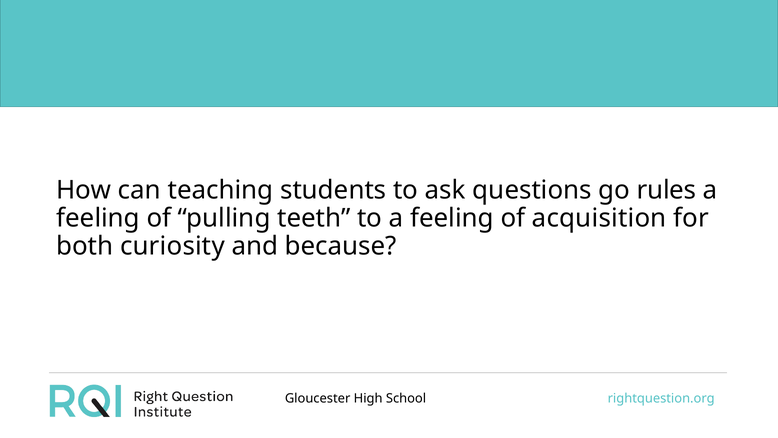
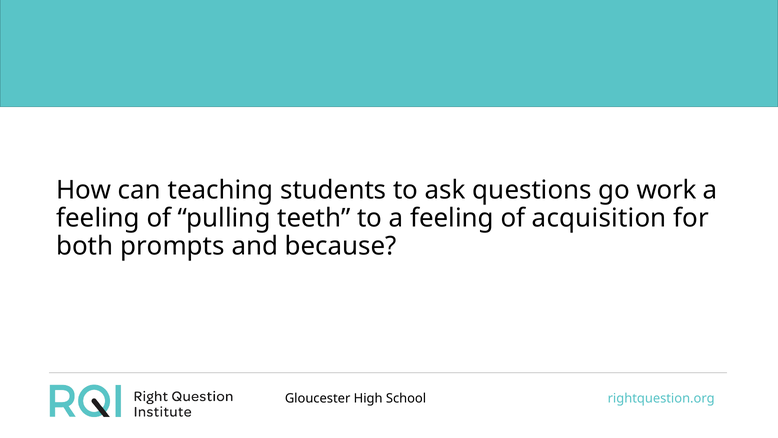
rules: rules -> work
curiosity: curiosity -> prompts
